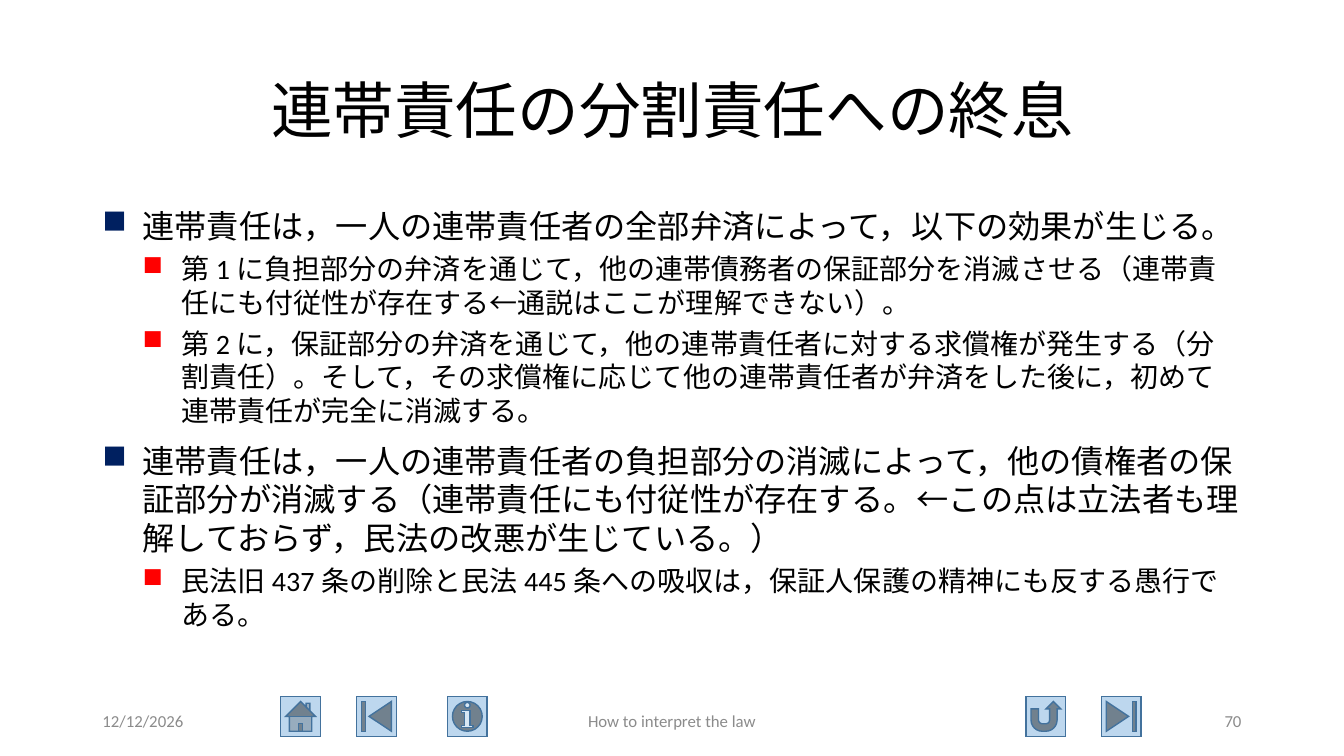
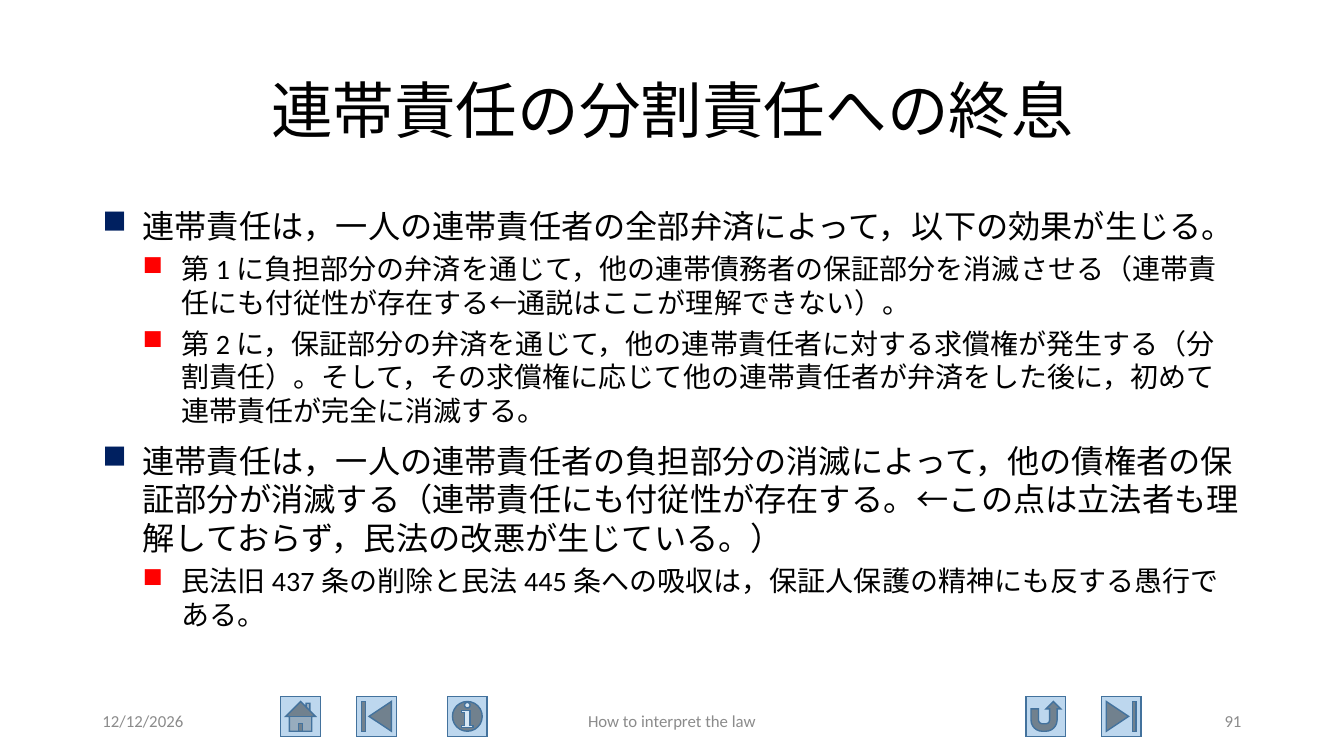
70: 70 -> 91
